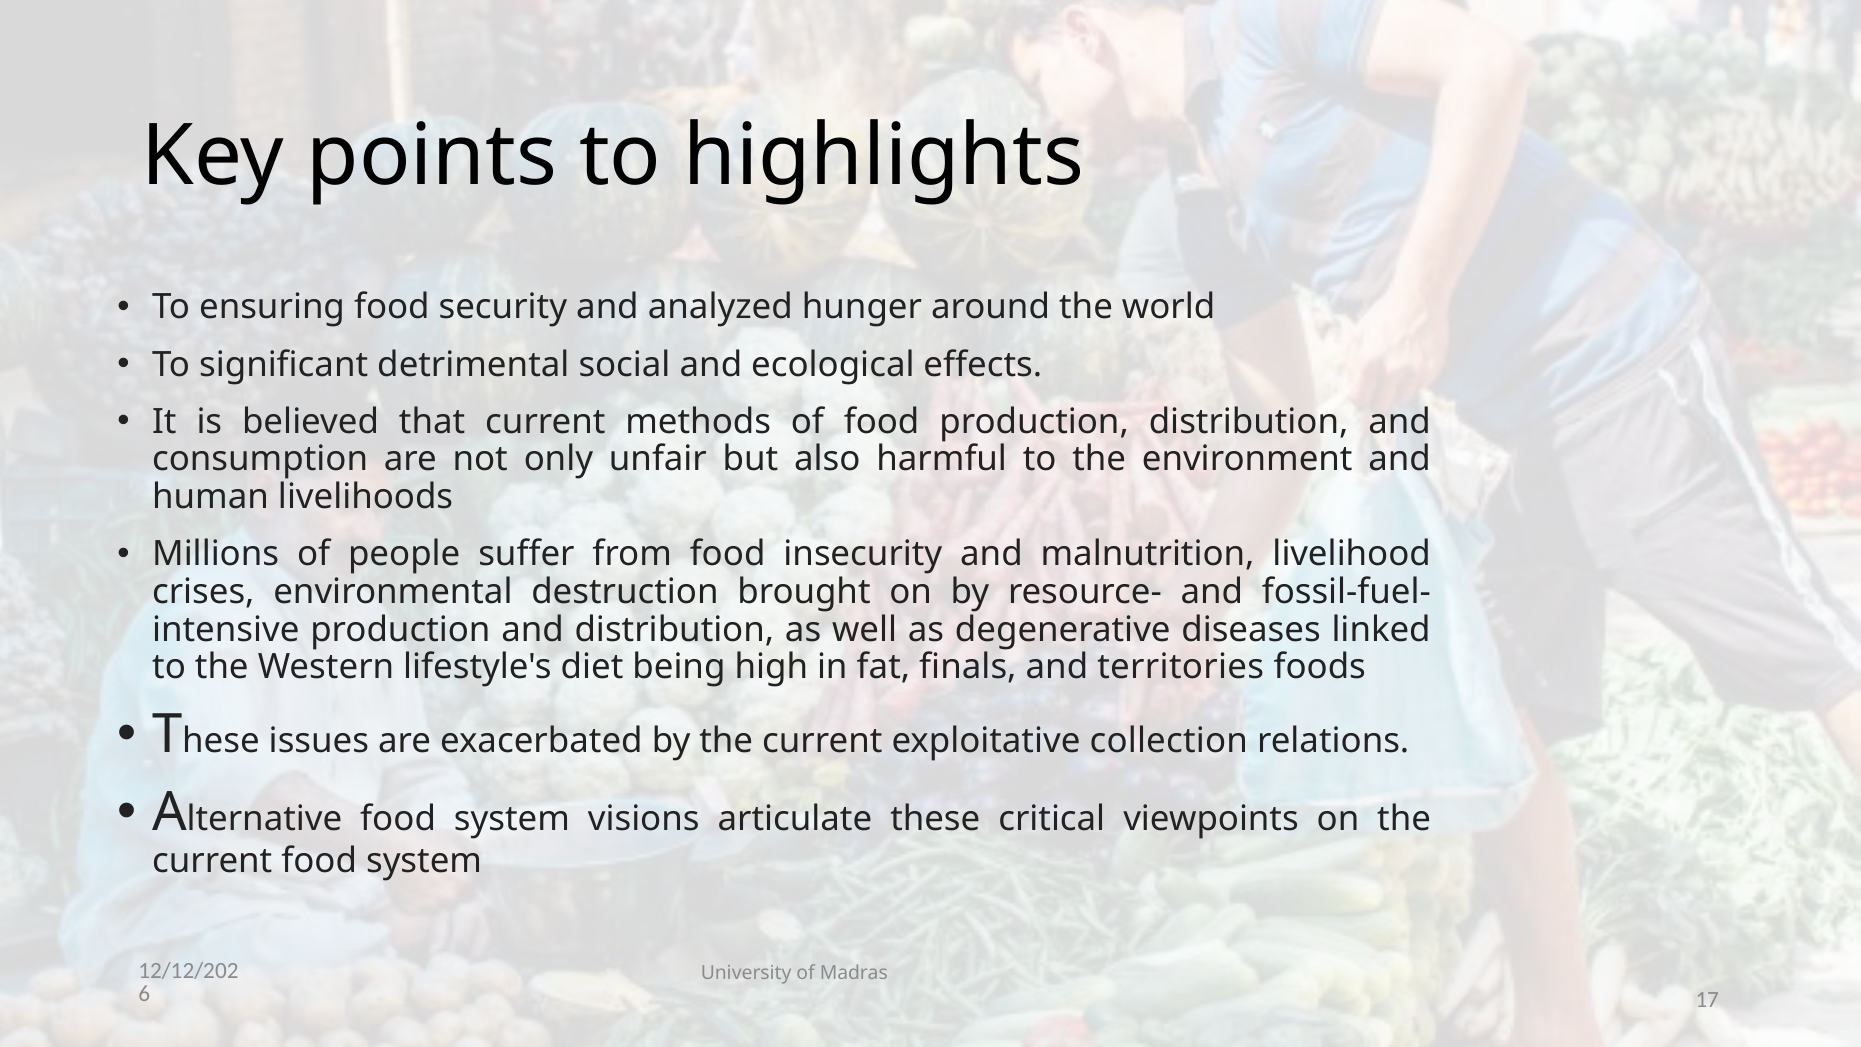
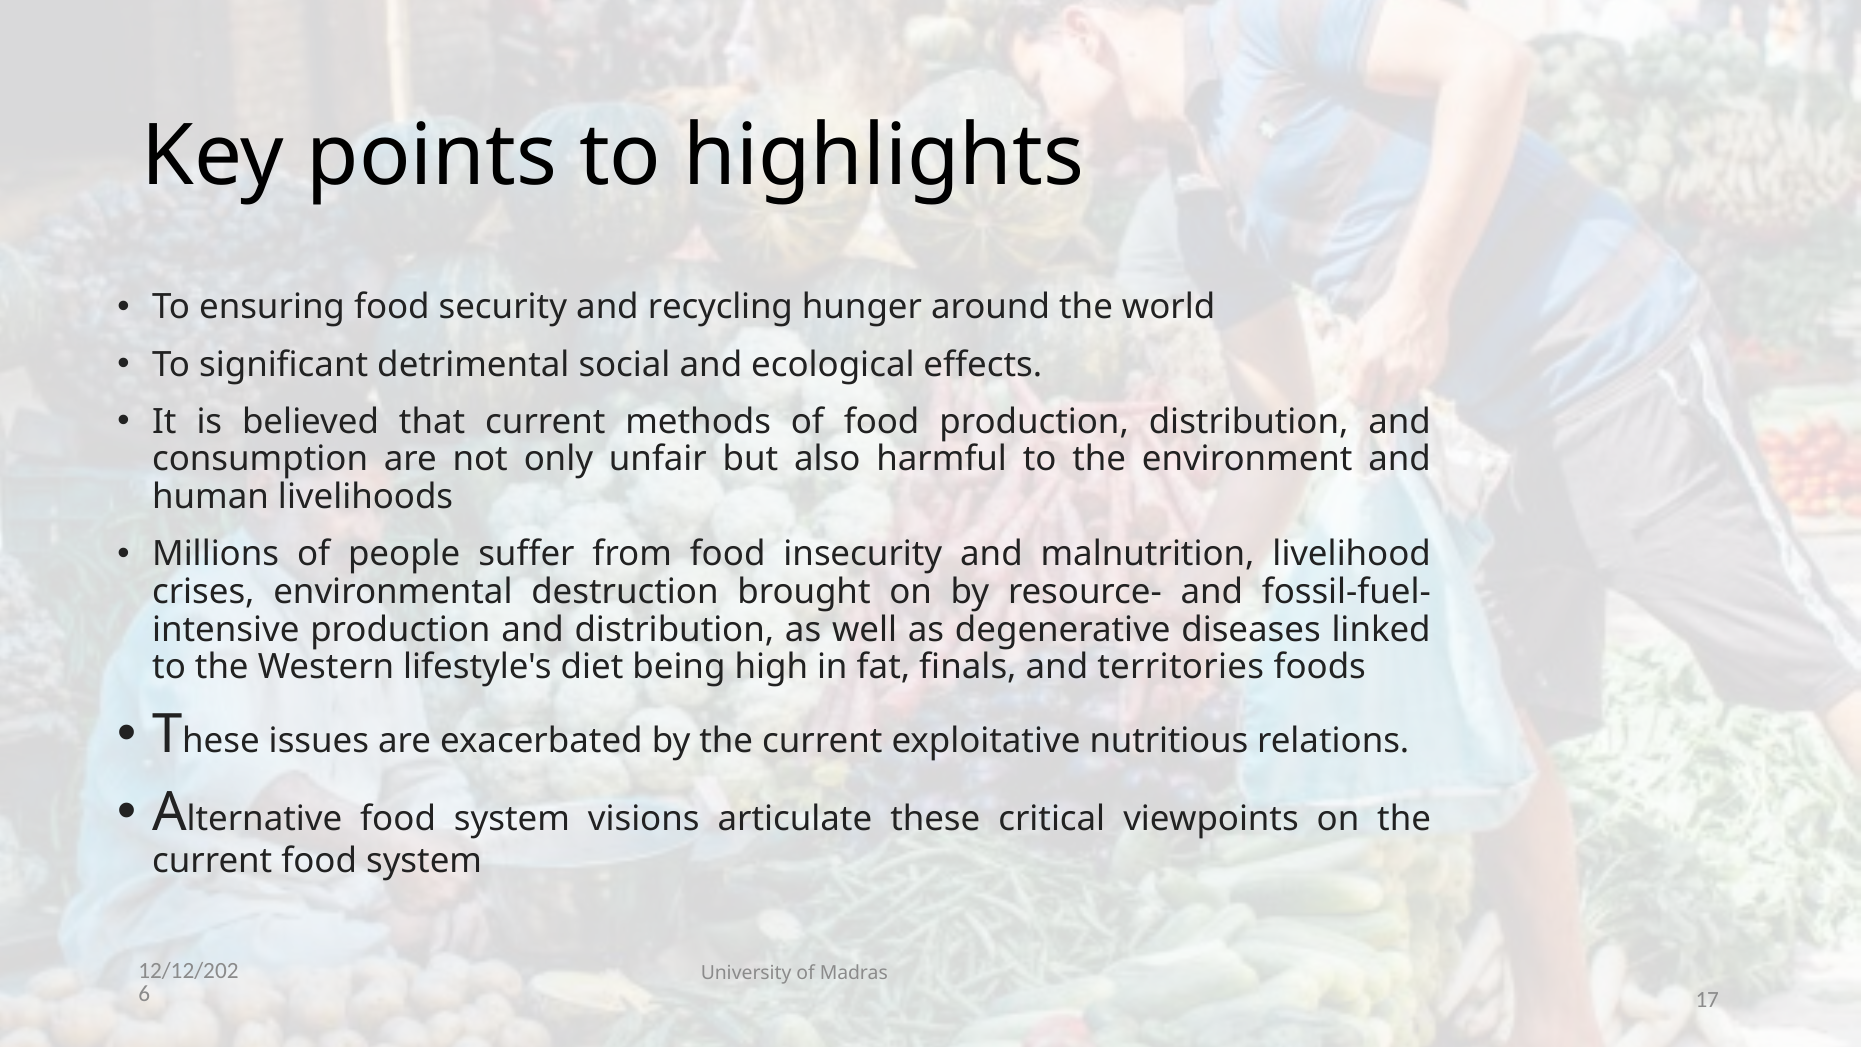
analyzed: analyzed -> recycling
collection: collection -> nutritious
